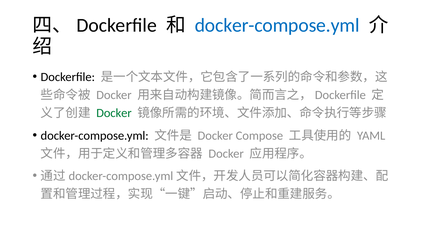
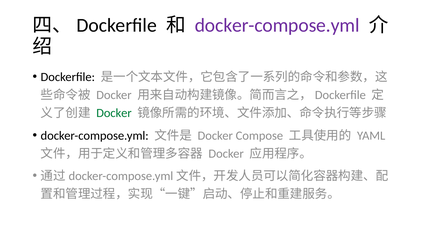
docker-compose.yml at (277, 25) colour: blue -> purple
